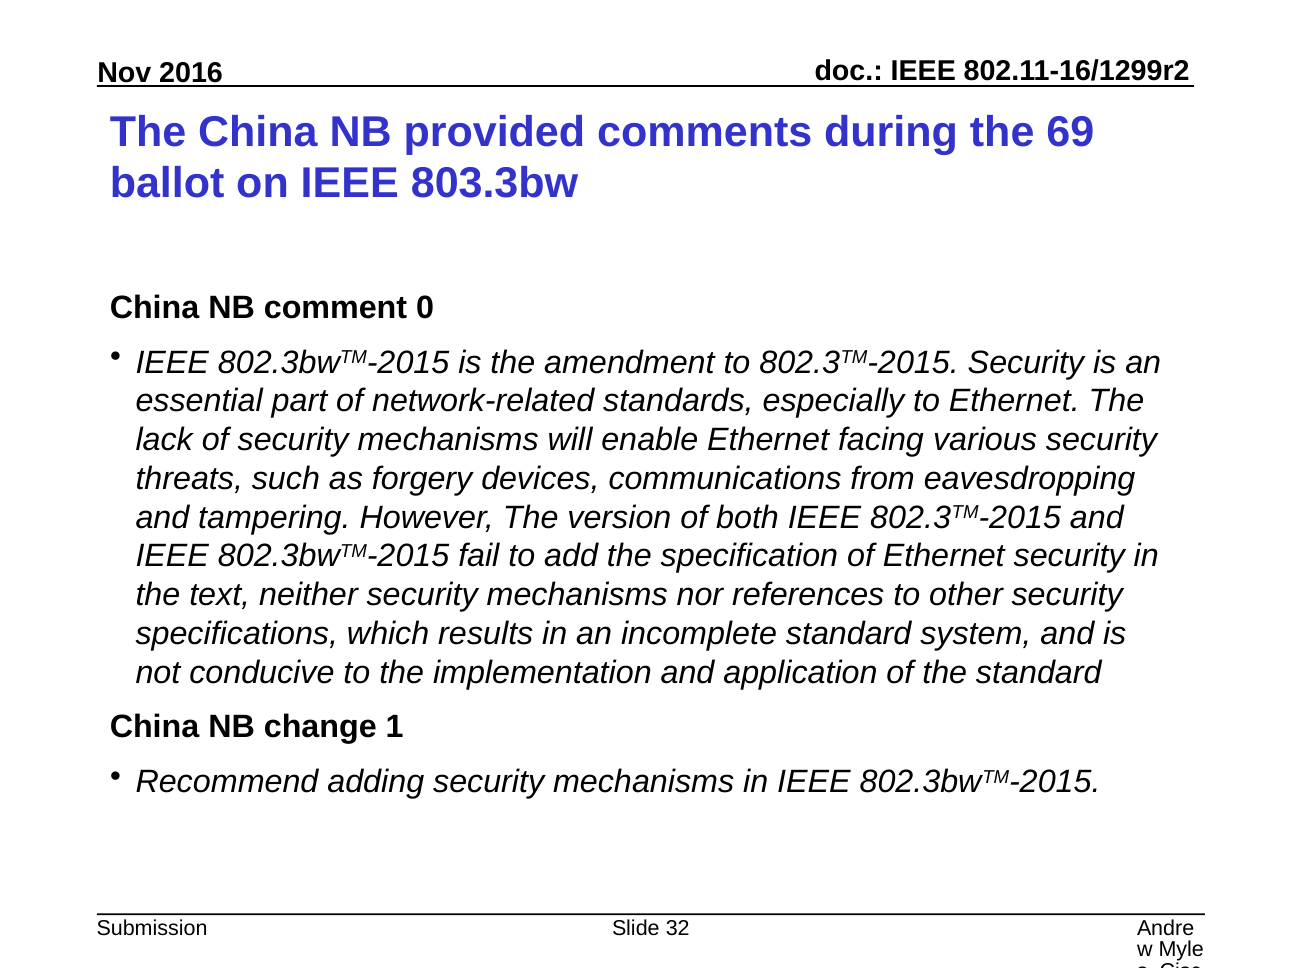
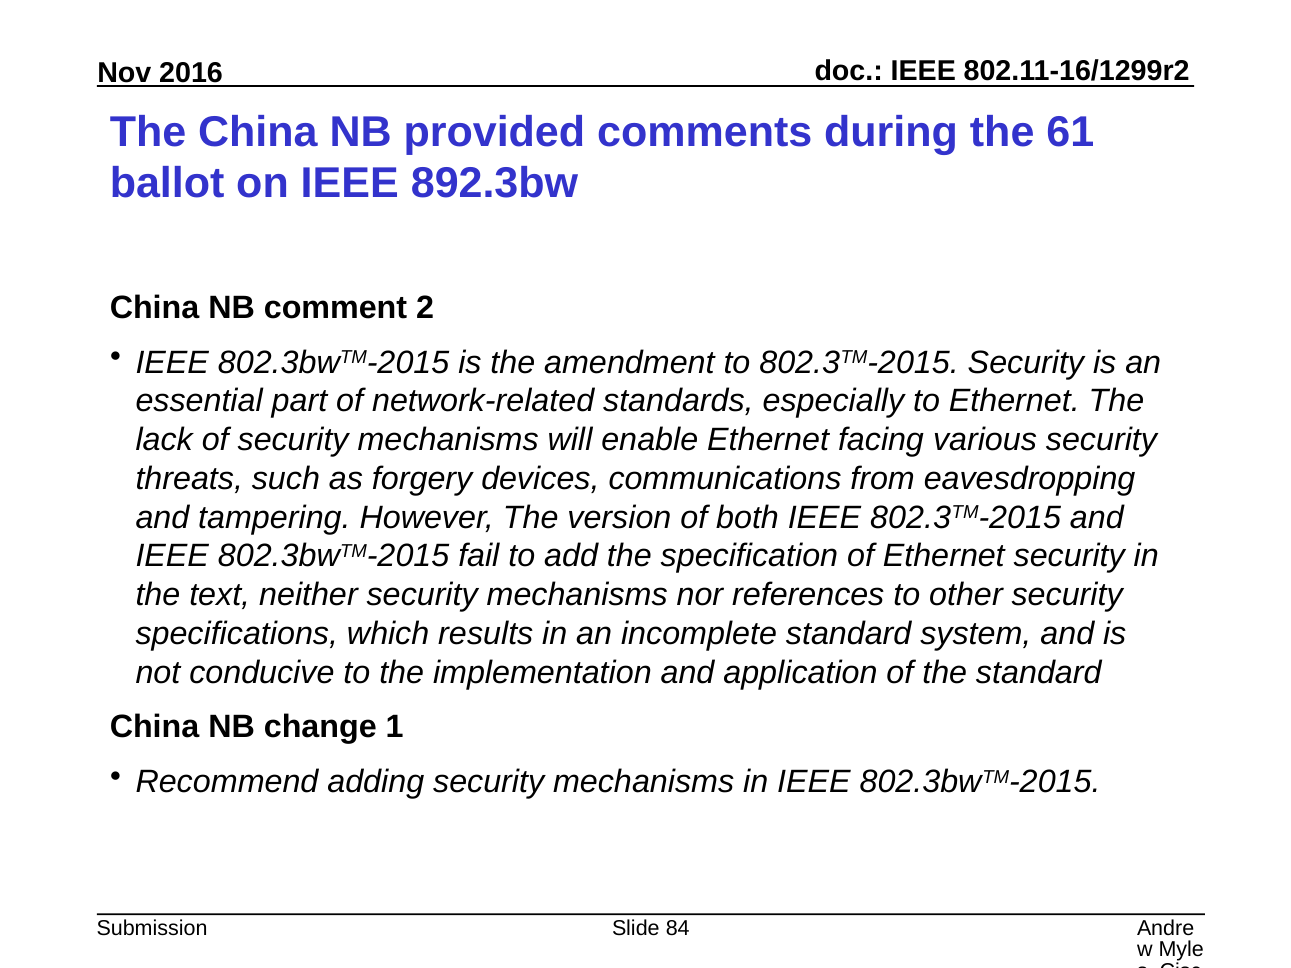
69: 69 -> 61
803.3bw: 803.3bw -> 892.3bw
0: 0 -> 2
32: 32 -> 84
